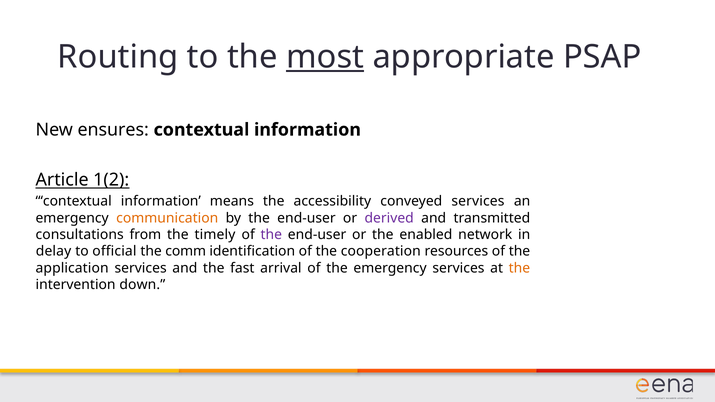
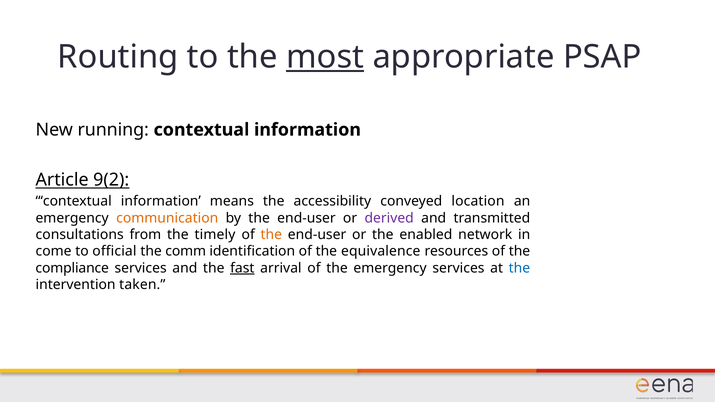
ensures: ensures -> running
1(2: 1(2 -> 9(2
conveyed services: services -> location
the at (271, 235) colour: purple -> orange
delay: delay -> come
cooperation: cooperation -> equivalence
application: application -> compliance
fast underline: none -> present
the at (519, 268) colour: orange -> blue
down: down -> taken
